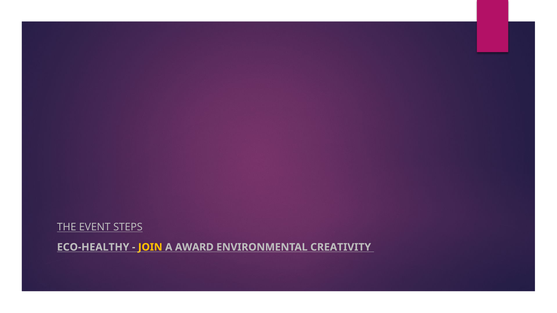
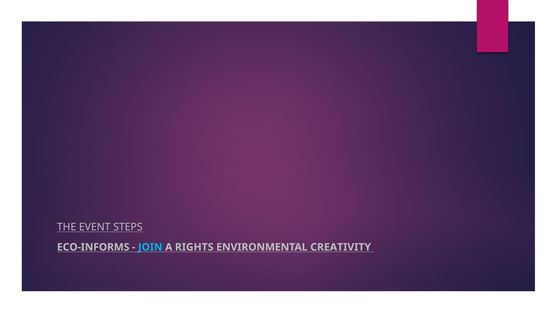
ECO-HEALTHY: ECO-HEALTHY -> ECO-INFORMS
JOIN colour: yellow -> light blue
AWARD: AWARD -> RIGHTS
